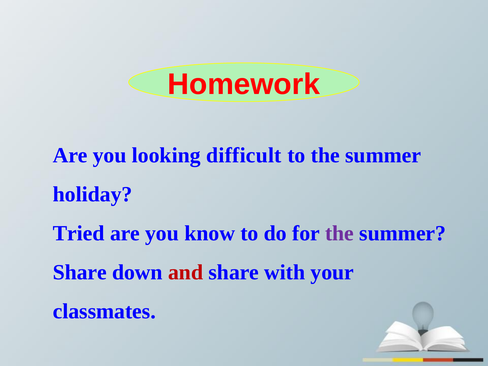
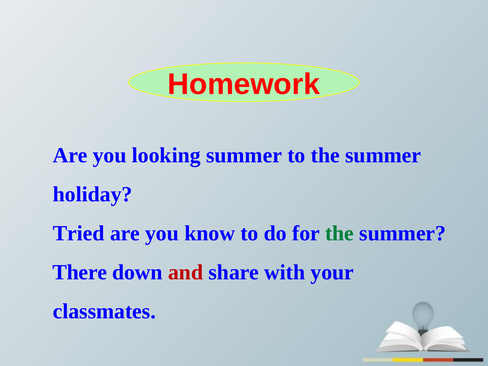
looking difficult: difficult -> summer
the at (339, 233) colour: purple -> green
Share at (80, 272): Share -> There
